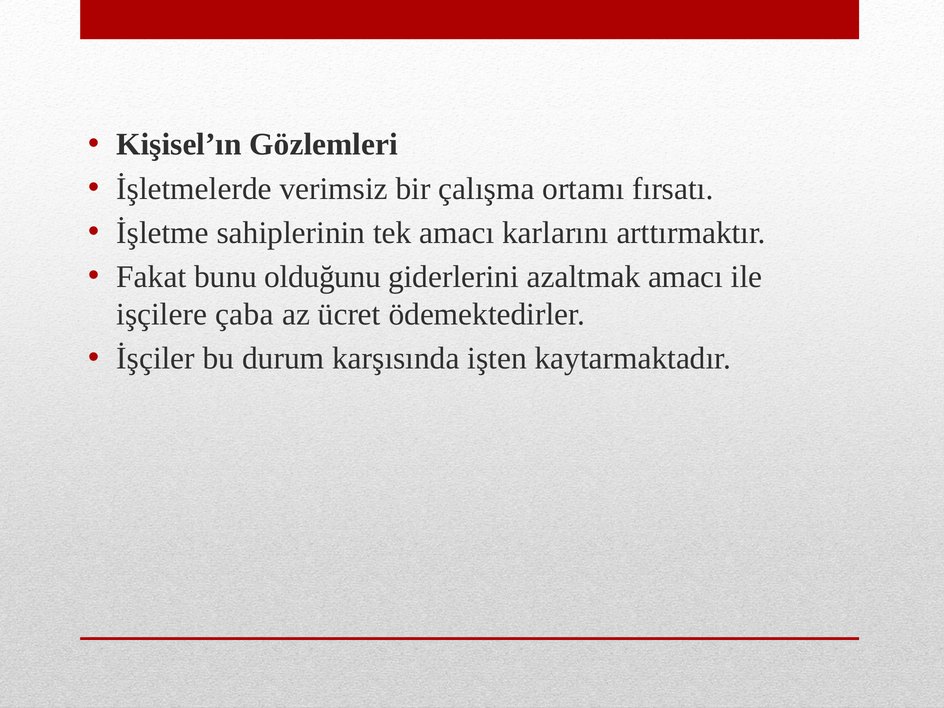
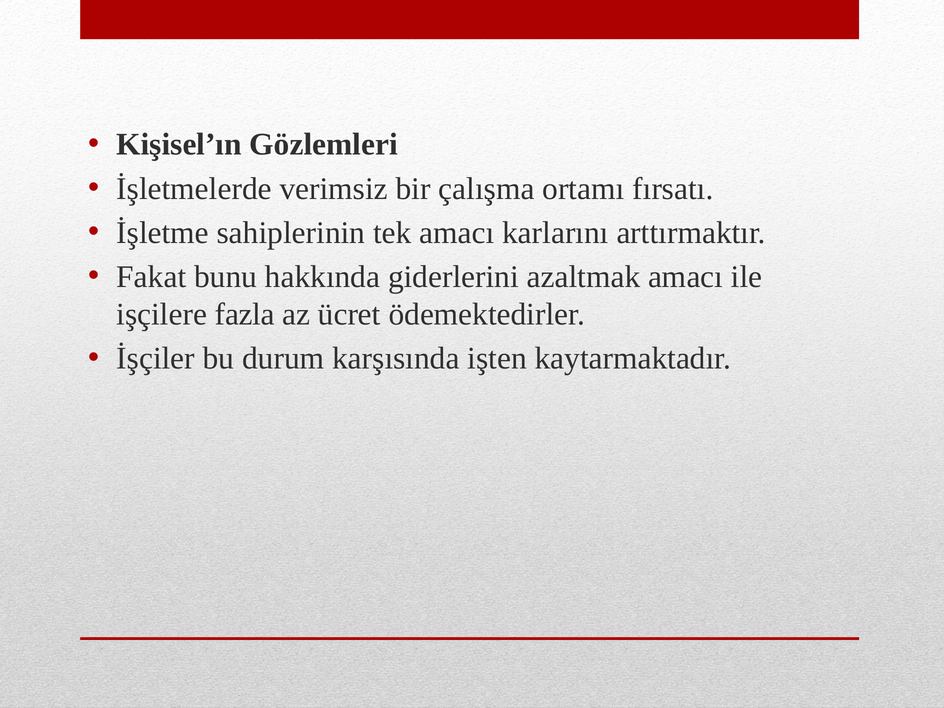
olduğunu: olduğunu -> hakkında
çaba: çaba -> fazla
